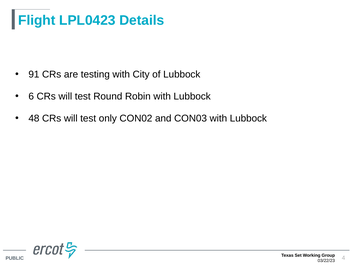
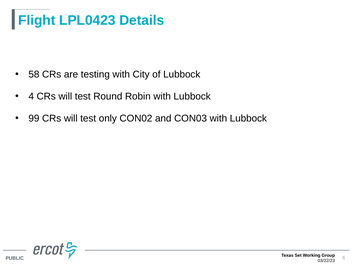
91: 91 -> 58
6 at (31, 96): 6 -> 4
48: 48 -> 99
